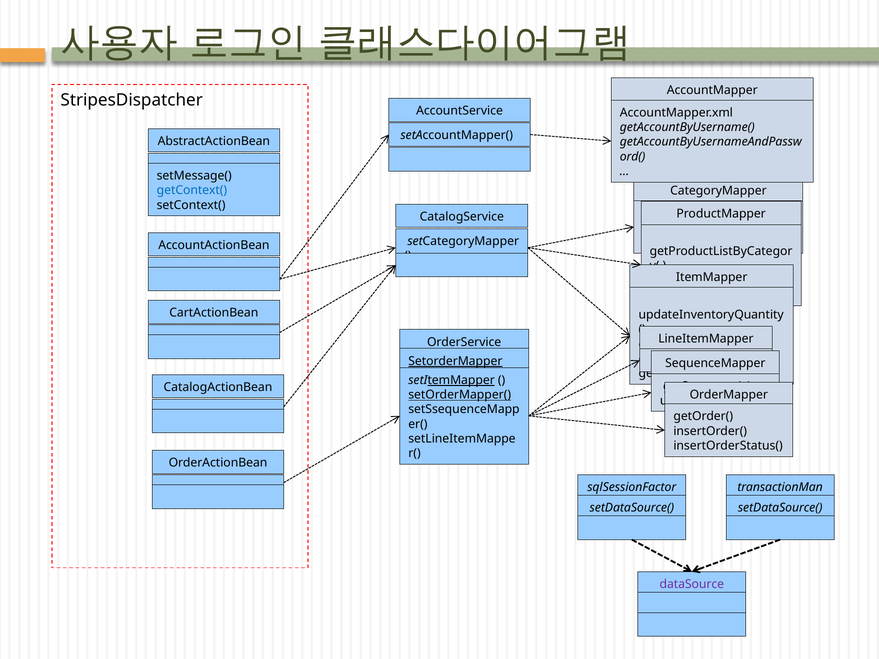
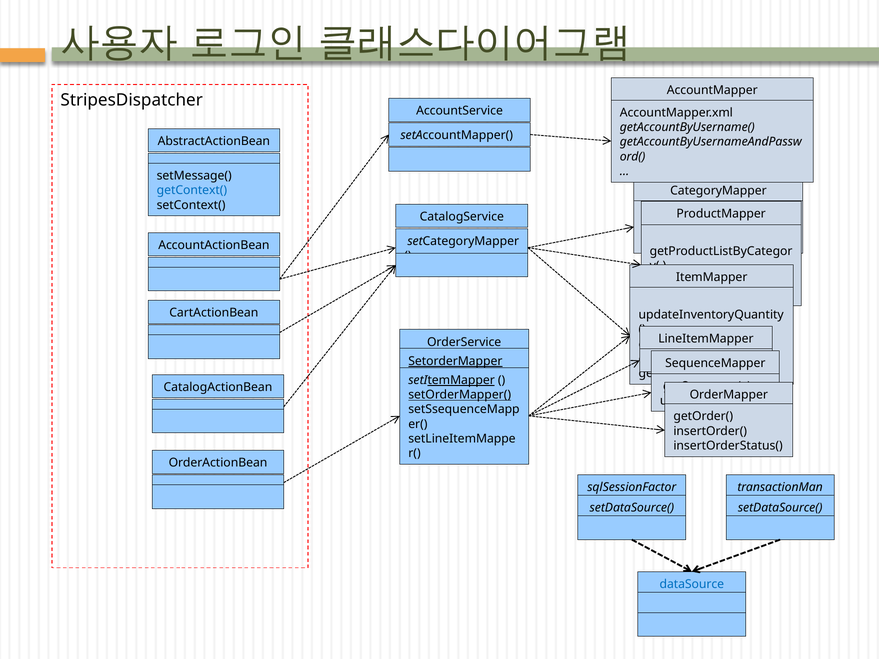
dataSource colour: purple -> blue
